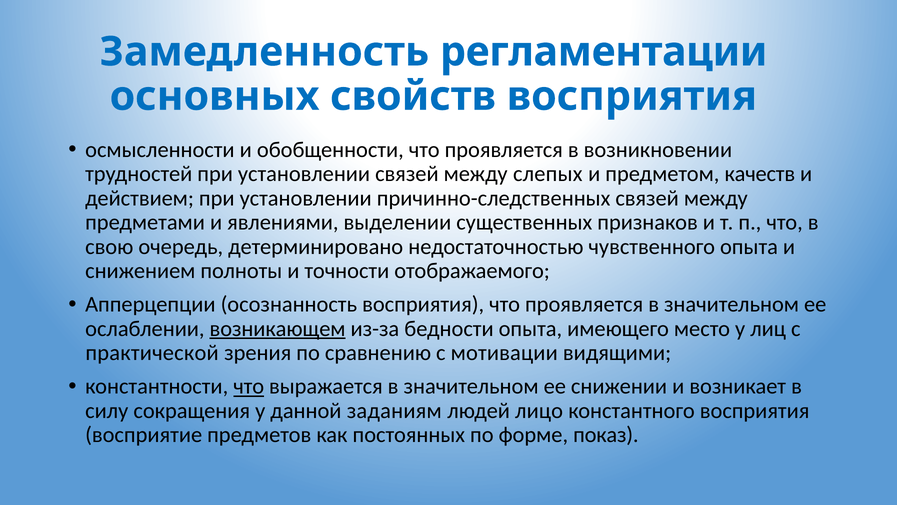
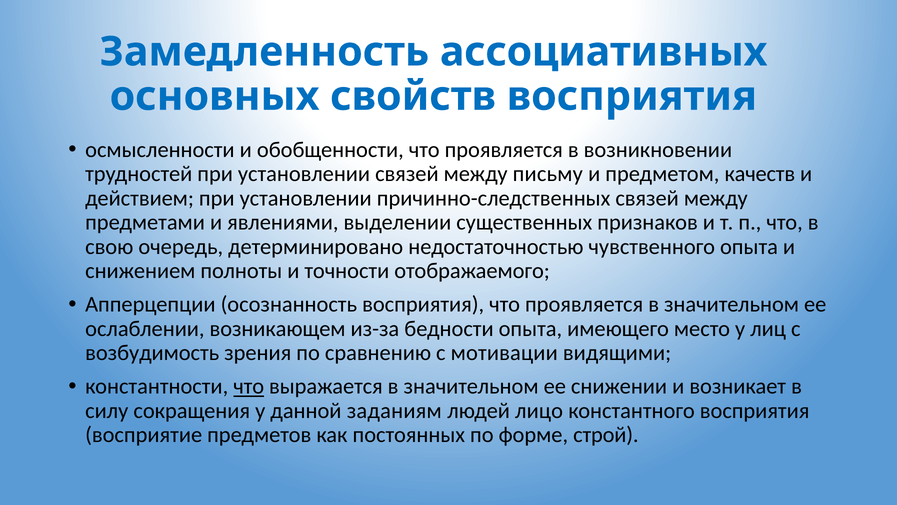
регламентации: регламентации -> ассоциативных
слепых: слепых -> письму
возникающем underline: present -> none
практической: практической -> возбудимость
показ: показ -> строй
